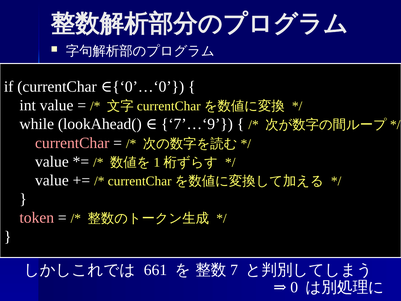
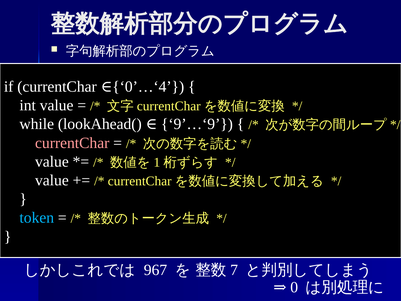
0’…‘0: 0’…‘0 -> 0’…‘4
7’…‘9: 7’…‘9 -> 9’…‘9
token colour: pink -> light blue
661: 661 -> 967
